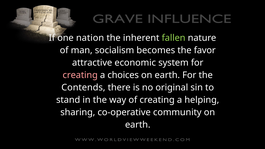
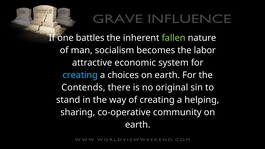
nation: nation -> battles
favor: favor -> labor
creating at (80, 75) colour: pink -> light blue
